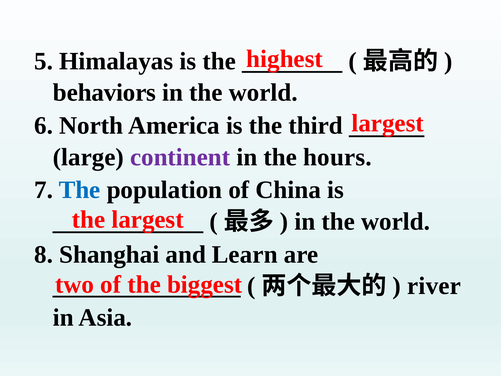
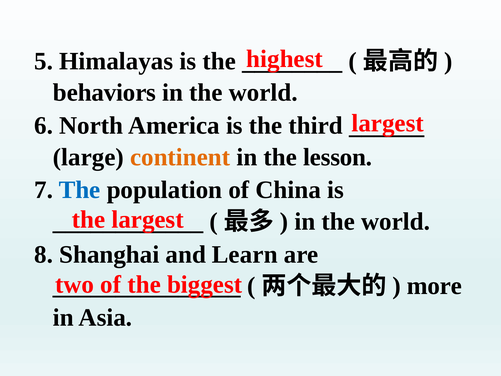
continent colour: purple -> orange
hours: hours -> lesson
river: river -> more
